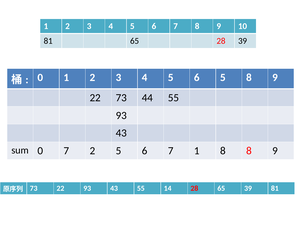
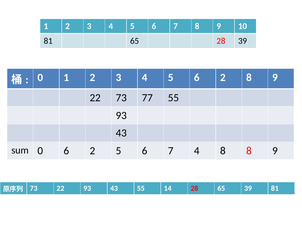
5 6 5: 5 -> 2
44: 44 -> 77
0 7: 7 -> 6
7 1: 1 -> 4
